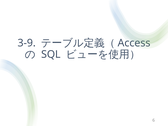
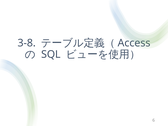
3-9: 3-9 -> 3-8
